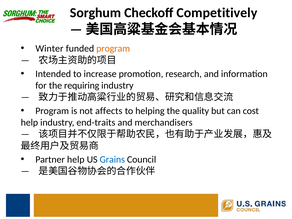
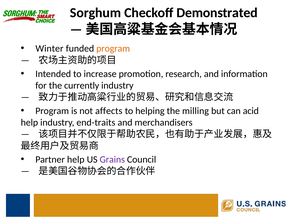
Competitively: Competitively -> Demonstrated
requiring: requiring -> currently
quality: quality -> milling
cost: cost -> acid
Grains colour: blue -> purple
